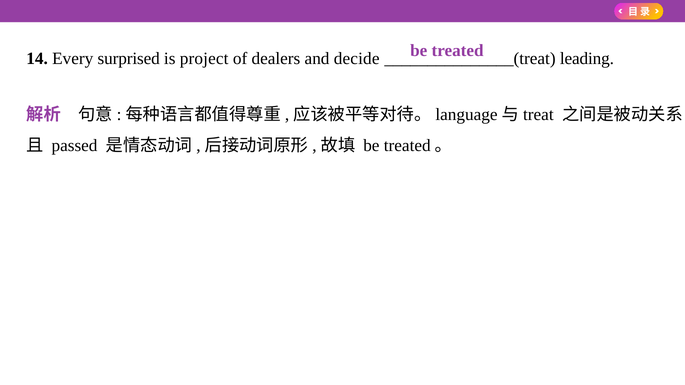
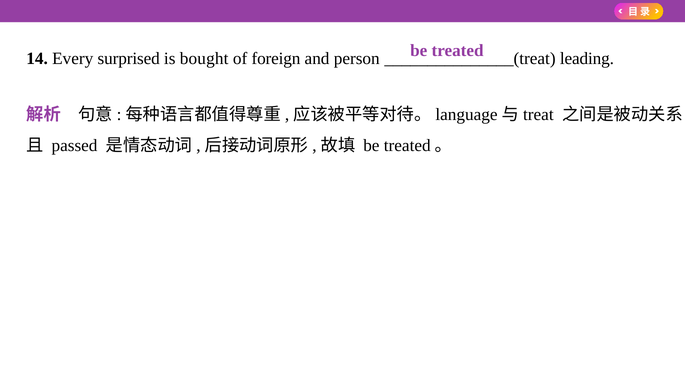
project: project -> bought
dealers: dealers -> foreign
decide: decide -> person
